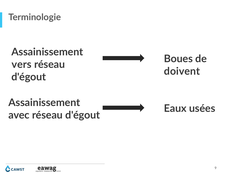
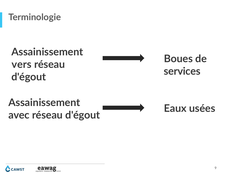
doivent: doivent -> services
